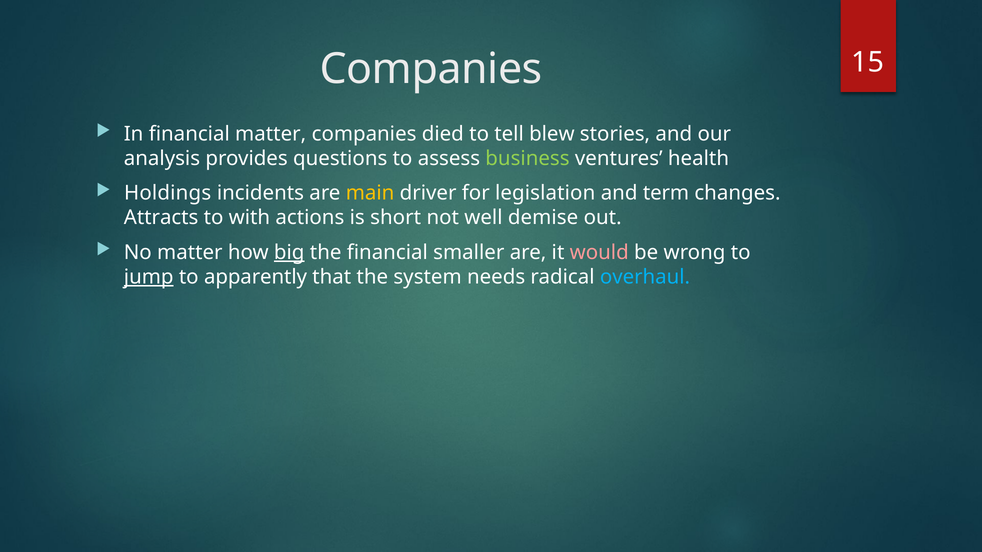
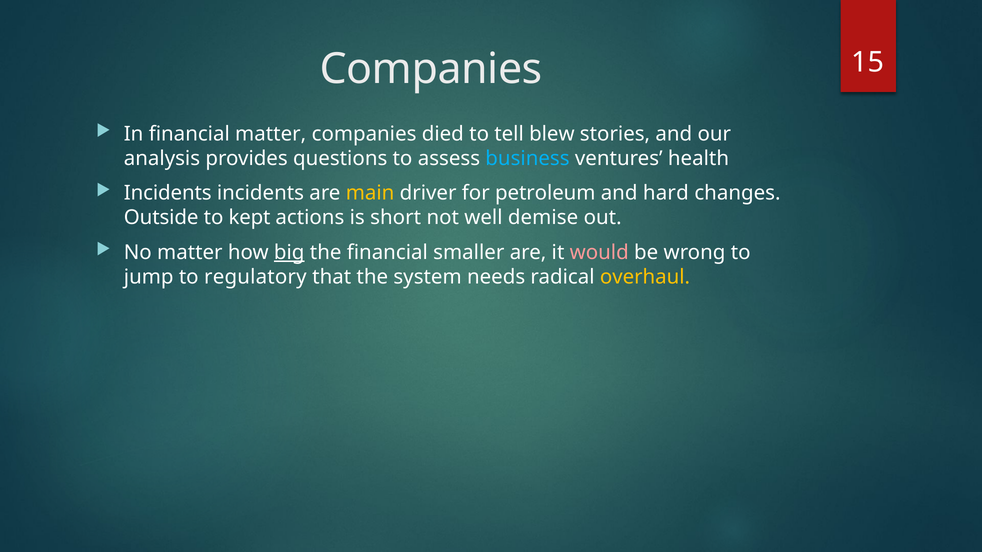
business colour: light green -> light blue
Holdings at (168, 193): Holdings -> Incidents
legislation: legislation -> petroleum
term: term -> hard
Attracts: Attracts -> Outside
with: with -> kept
jump underline: present -> none
apparently: apparently -> regulatory
overhaul colour: light blue -> yellow
